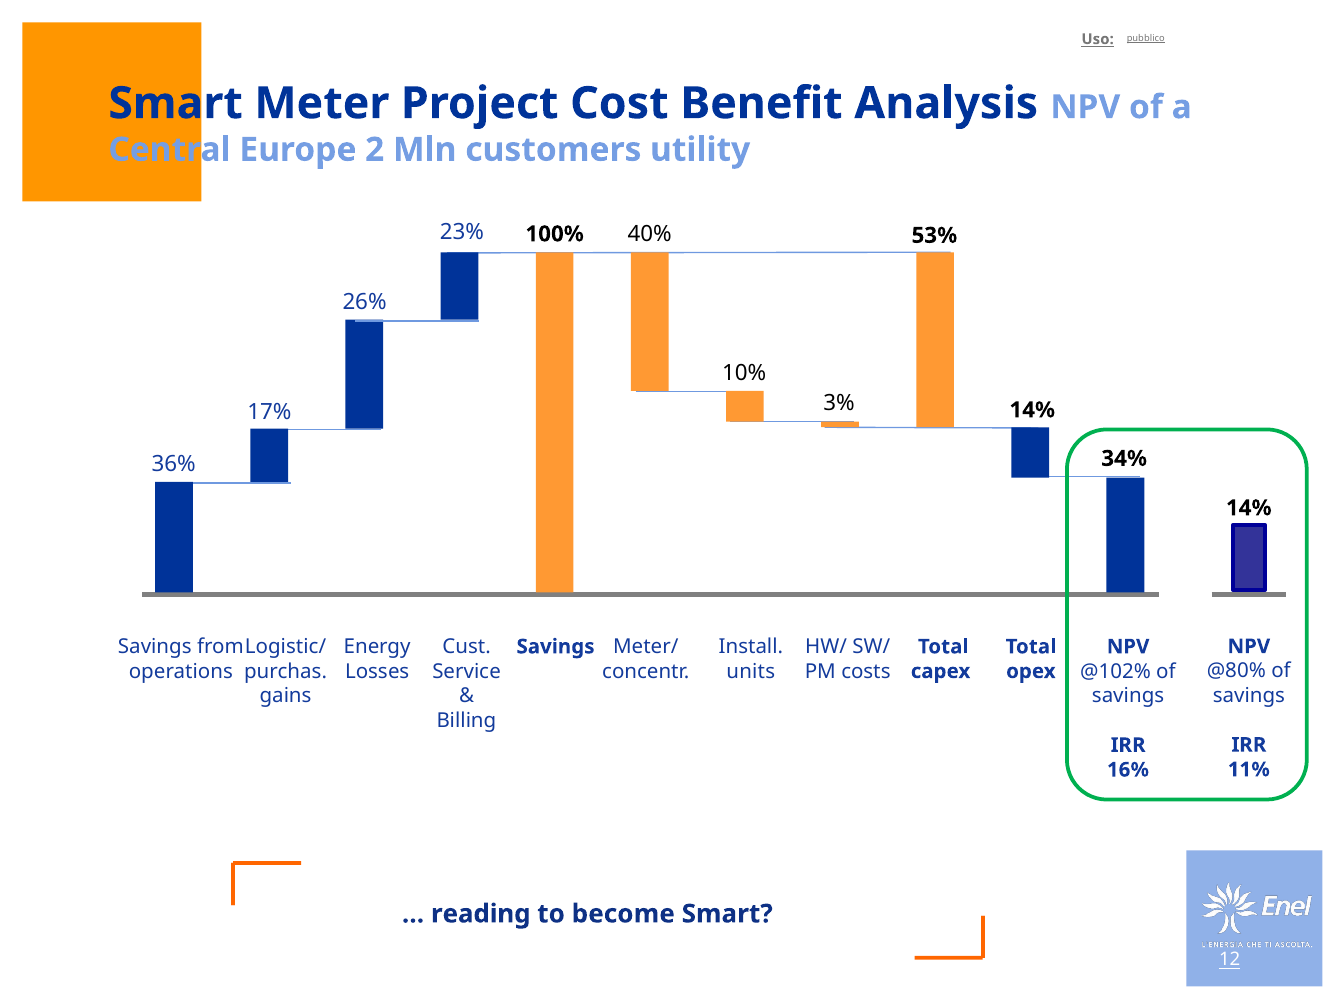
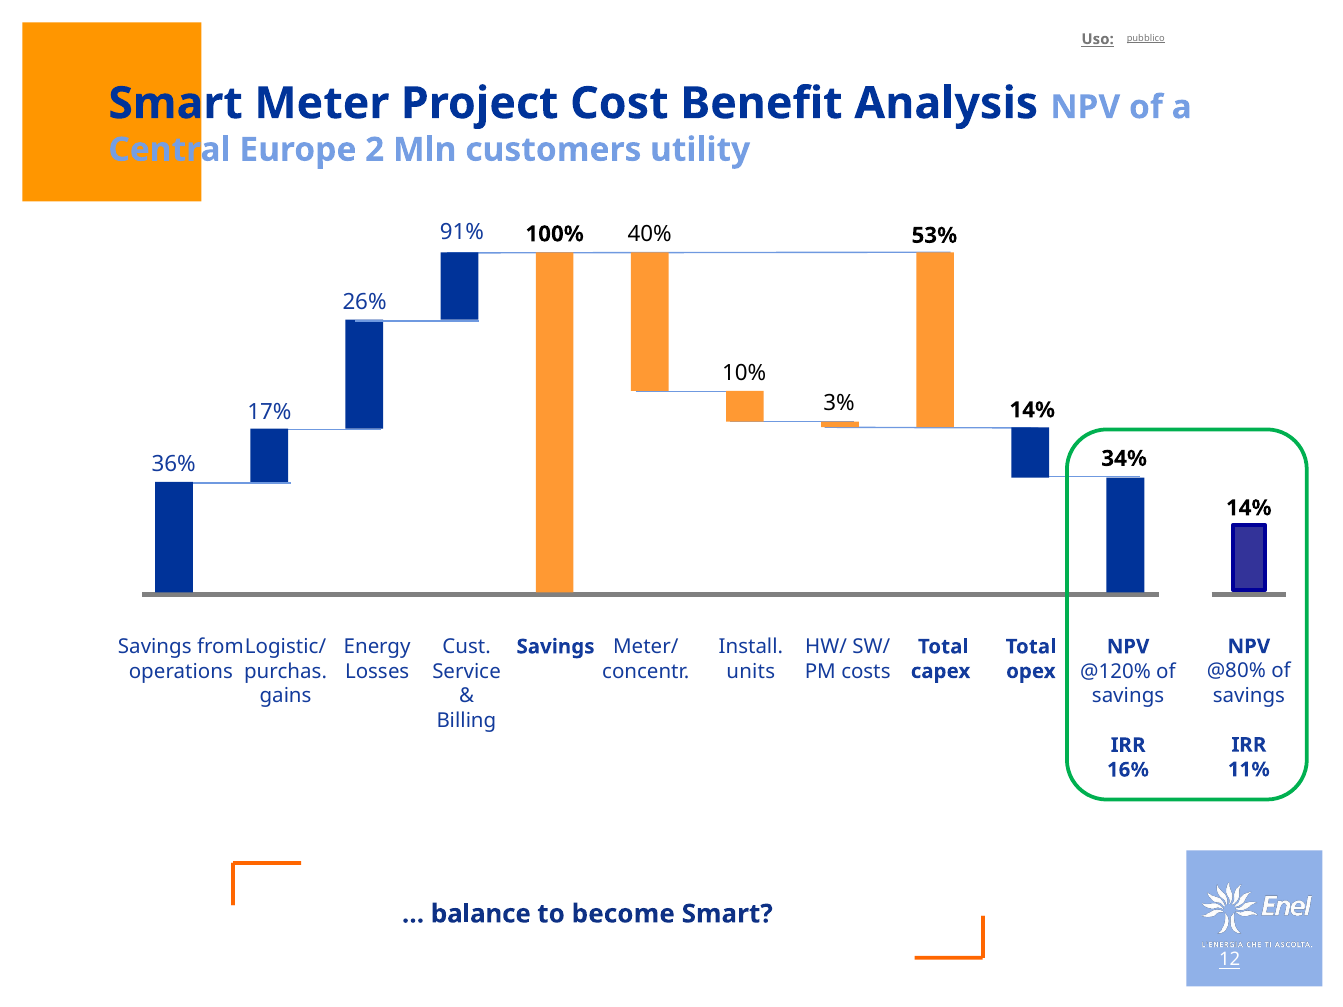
23%: 23% -> 91%
@102%: @102% -> @120%
reading: reading -> balance
